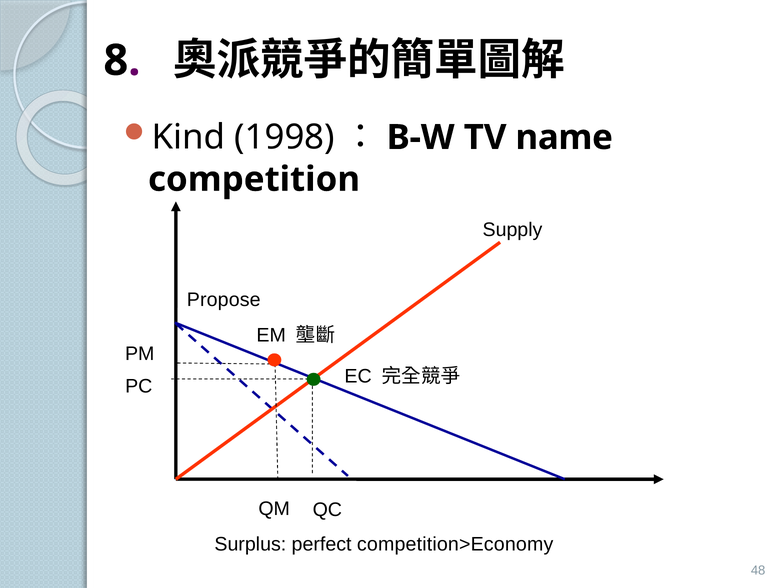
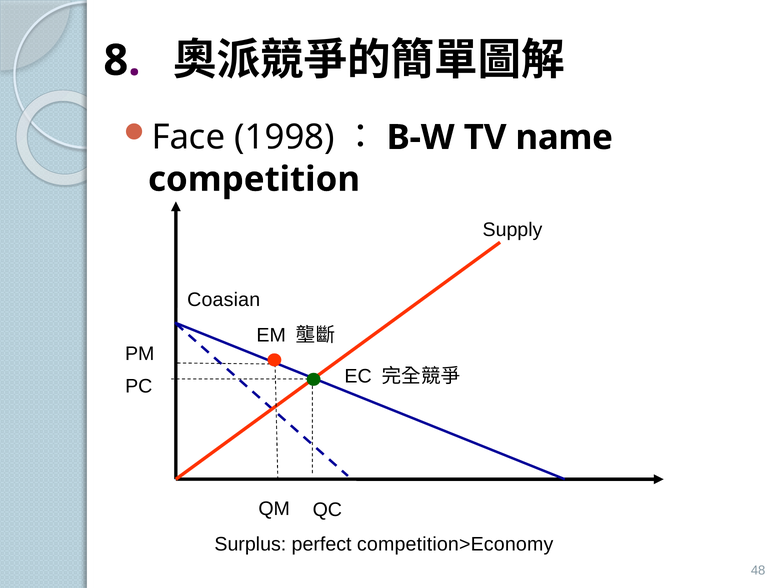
Kind: Kind -> Face
Propose: Propose -> Coasian
